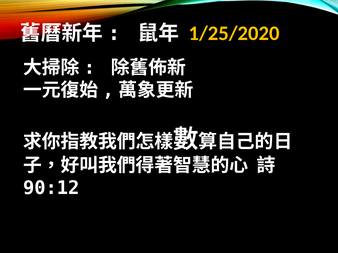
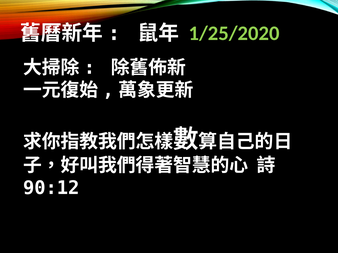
1/25/2020 colour: yellow -> light green
